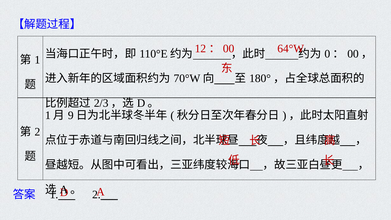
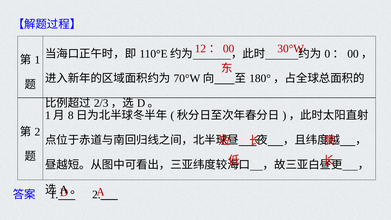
64°W: 64°W -> 30°W
9: 9 -> 8
